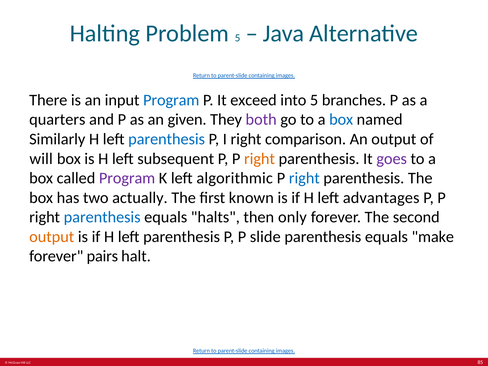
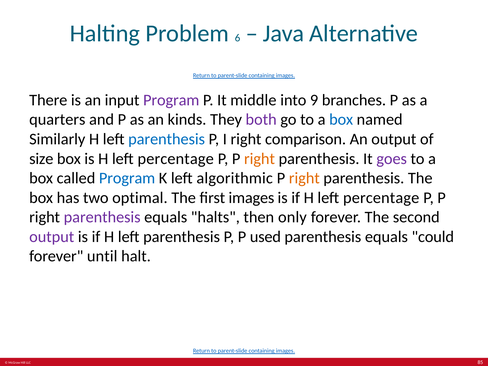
Problem 5: 5 -> 6
Program at (171, 100) colour: blue -> purple
exceed: exceed -> middle
into 5: 5 -> 9
given: given -> kinds
will: will -> size
is H left subsequent: subsequent -> percentage
Program at (127, 178) colour: purple -> blue
right at (304, 178) colour: blue -> orange
actually: actually -> optimal
first known: known -> images
if H left advantages: advantages -> percentage
parenthesis at (102, 217) colour: blue -> purple
output at (52, 237) colour: orange -> purple
slide: slide -> used
make: make -> could
pairs: pairs -> until
